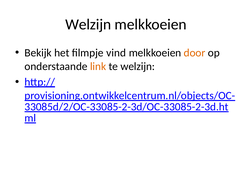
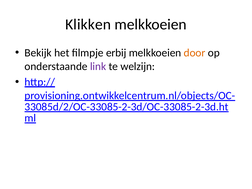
Welzijn at (88, 24): Welzijn -> Klikken
vind: vind -> erbij
link colour: orange -> purple
